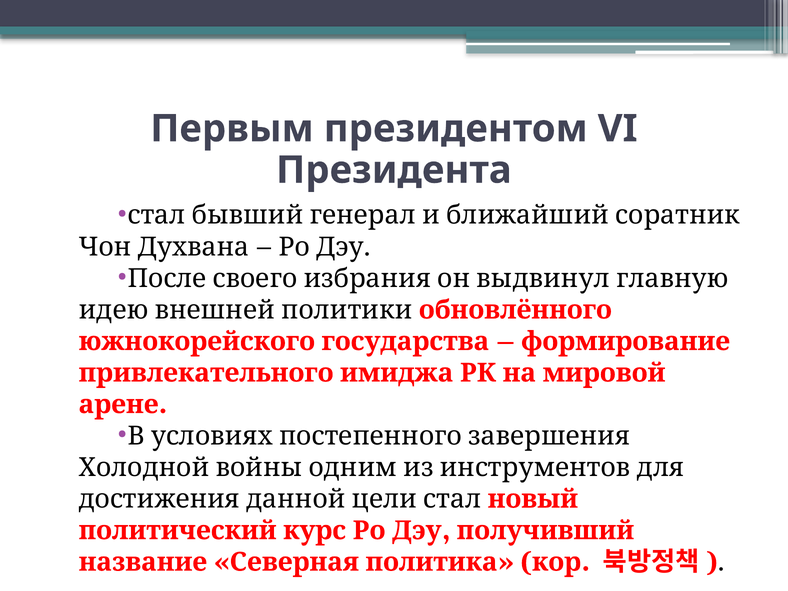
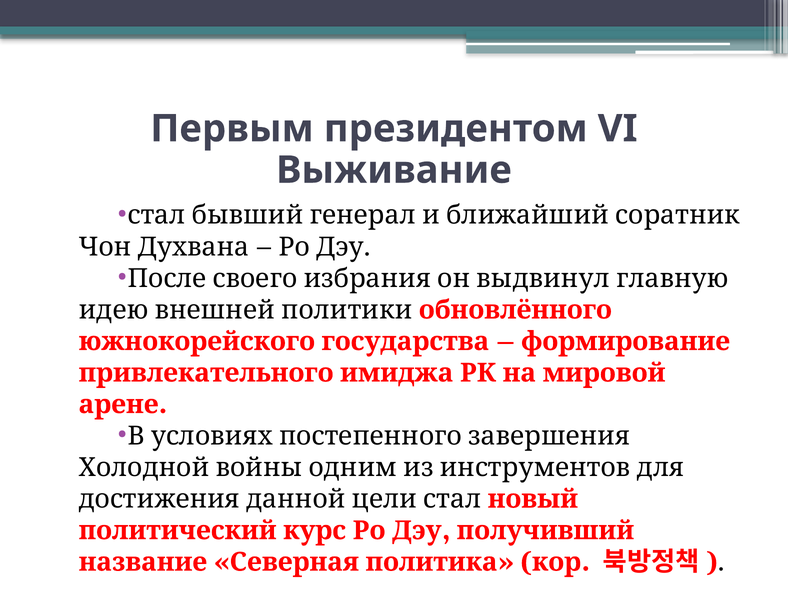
Президента: Президента -> Выживание
